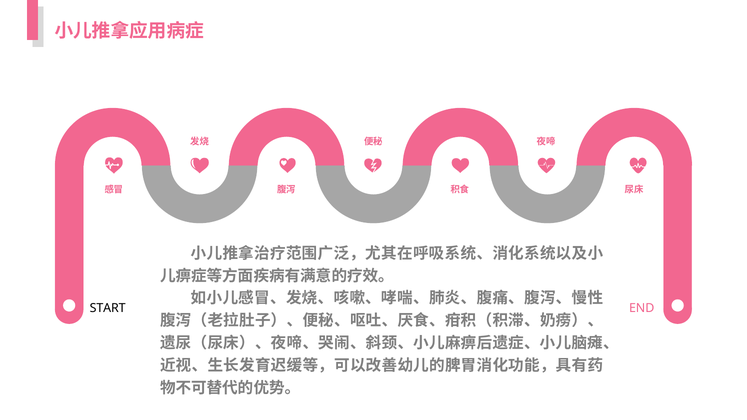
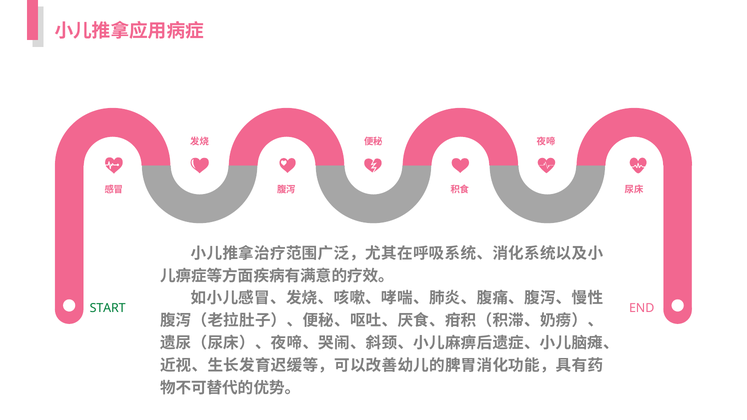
START colour: black -> green
